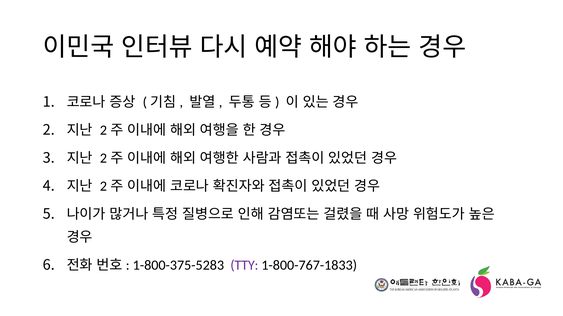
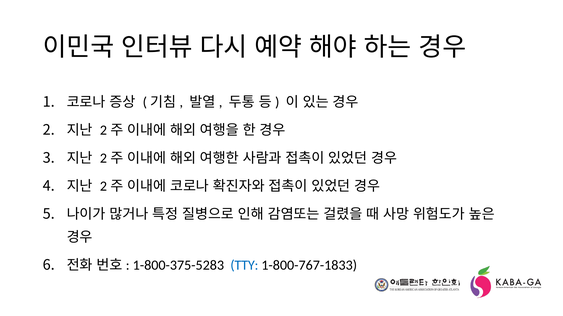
TTY colour: purple -> blue
